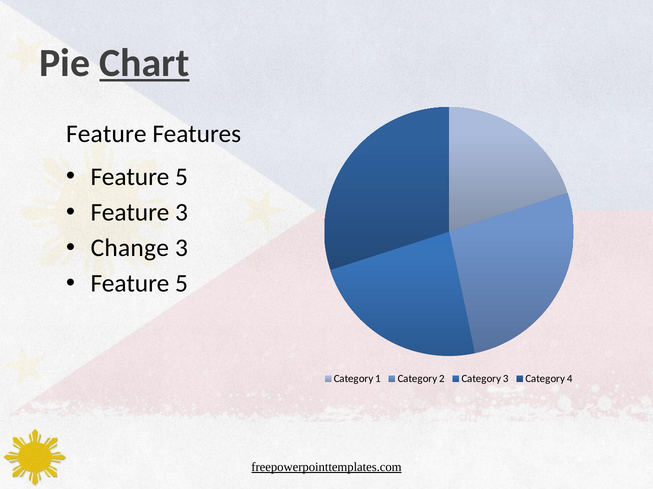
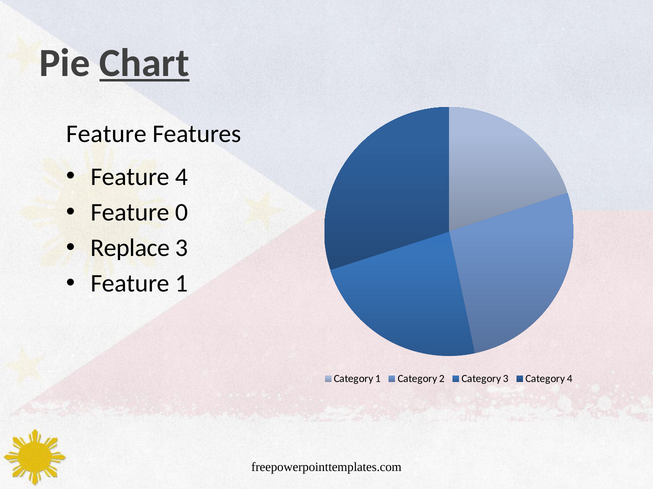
5 at (181, 177): 5 -> 4
Feature 3: 3 -> 0
Change: Change -> Replace
5 at (181, 284): 5 -> 1
freepowerpointtemplates.com underline: present -> none
